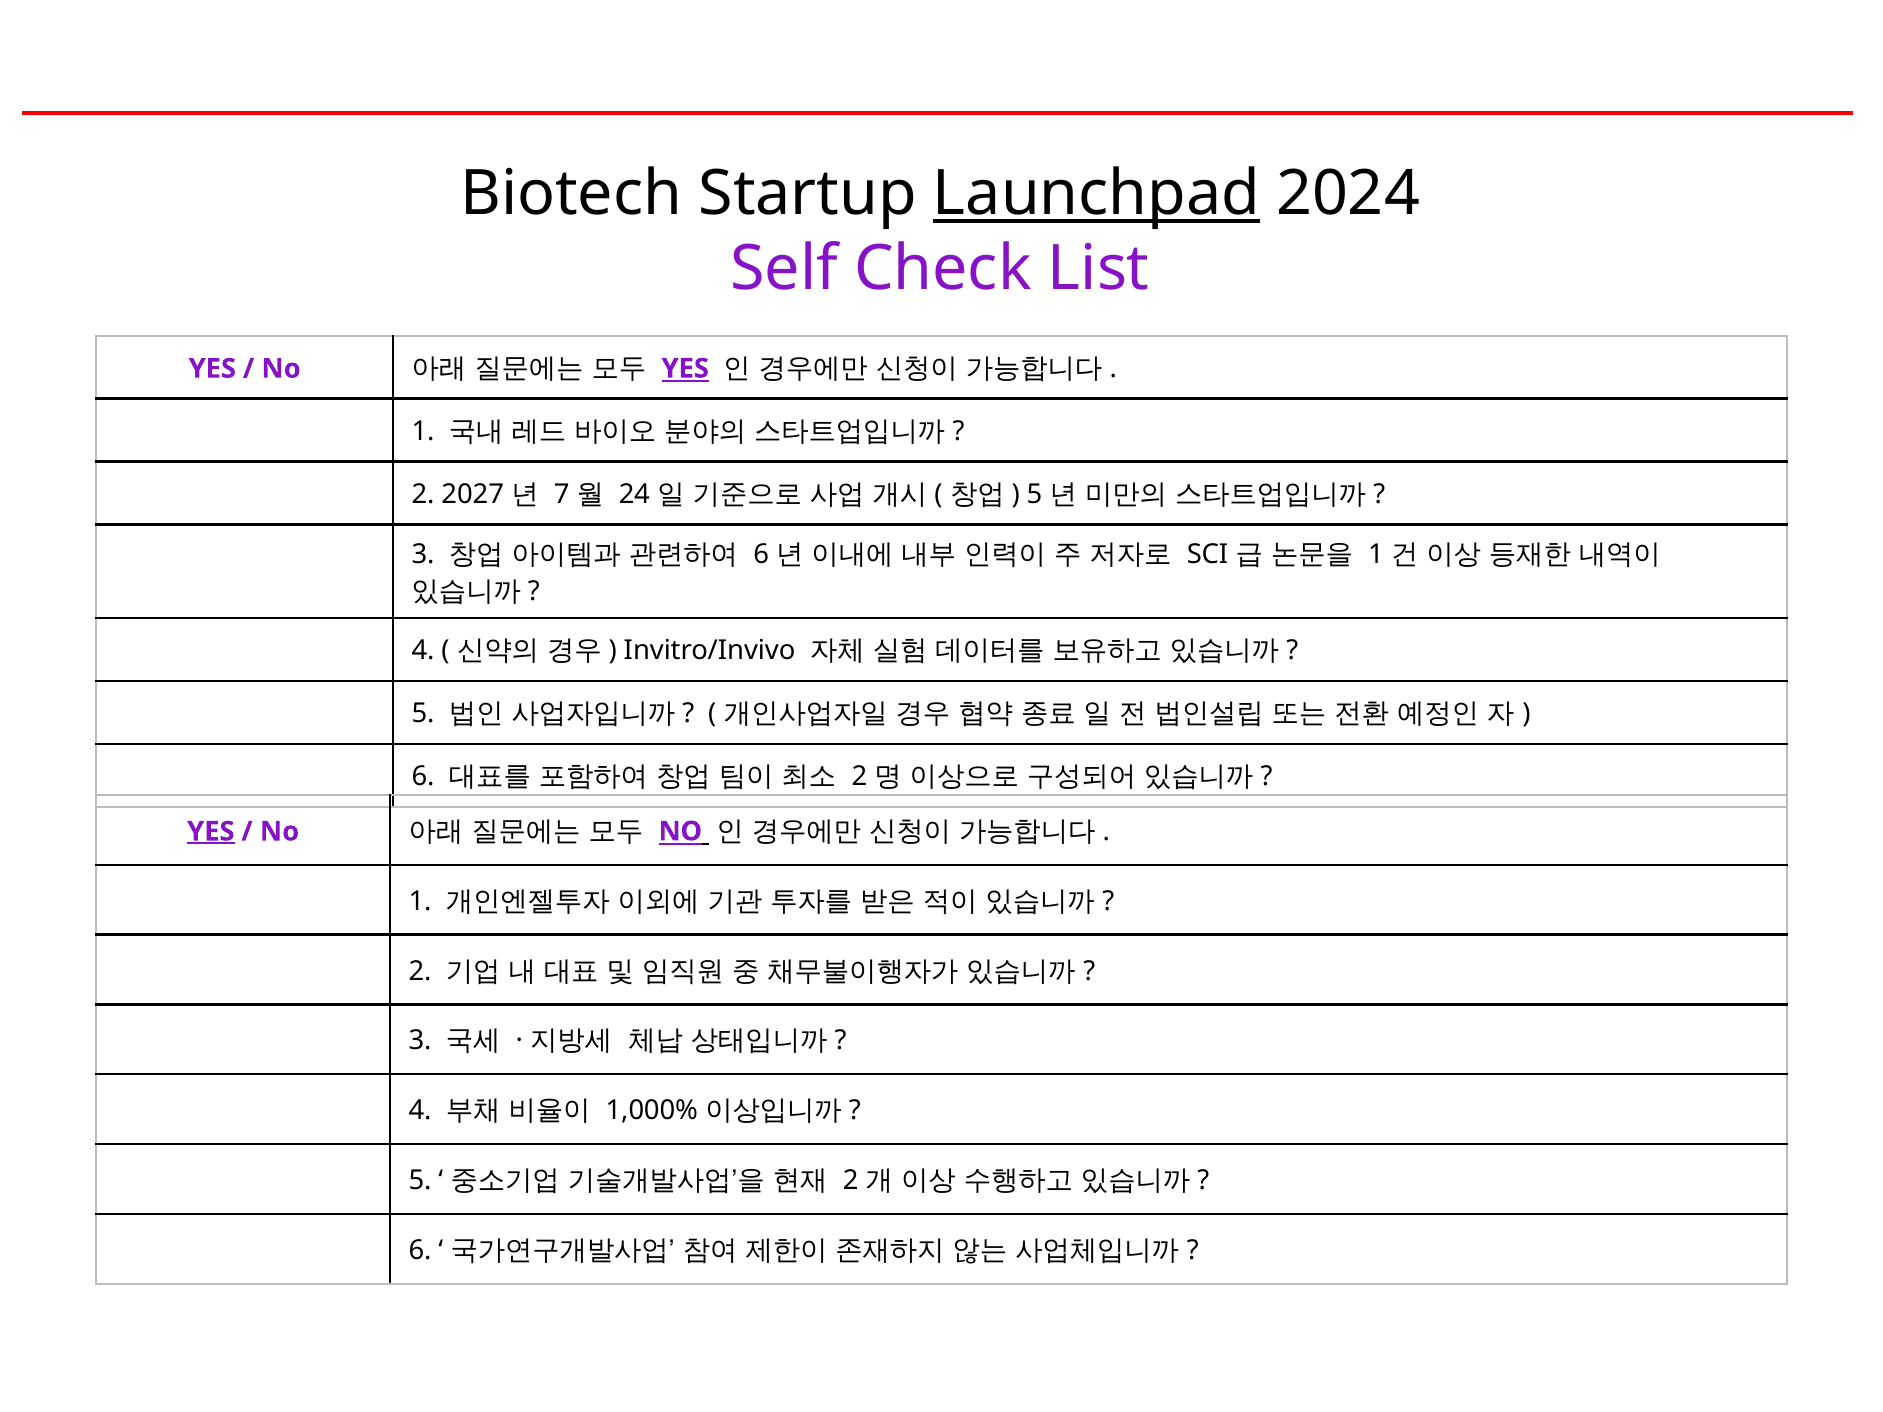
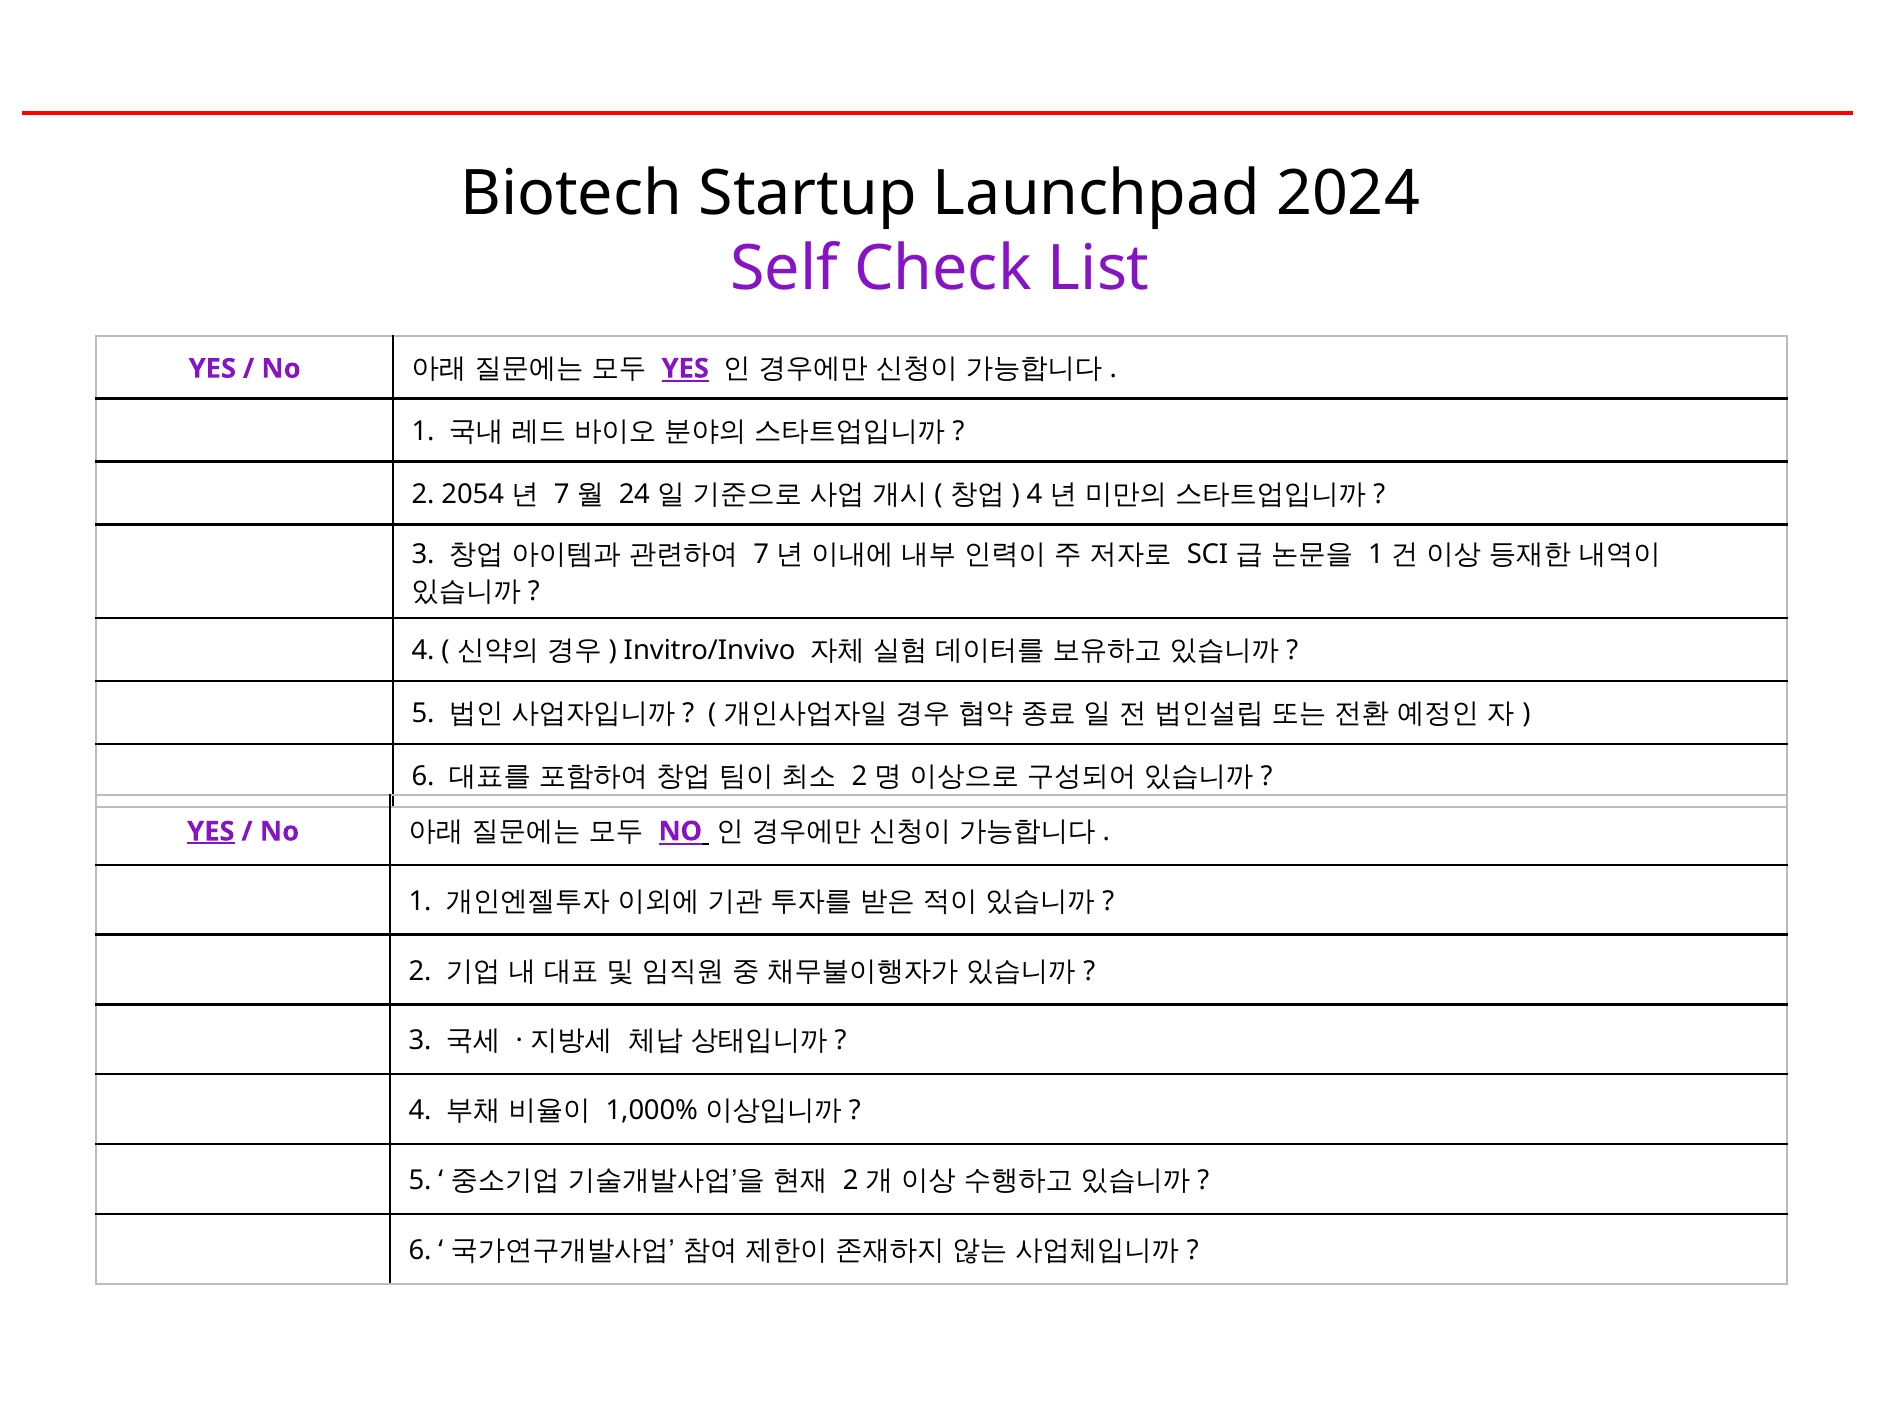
Launchpad underline: present -> none
2027: 2027 -> 2054
5 at (1034, 494): 5 -> 4
6 at (761, 554): 6 -> 7
